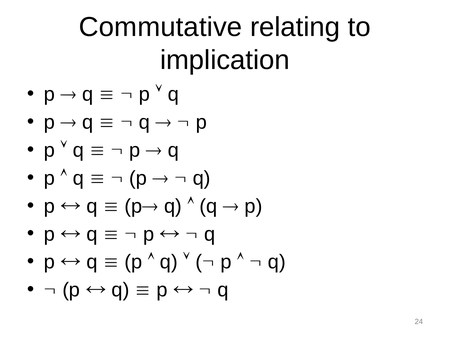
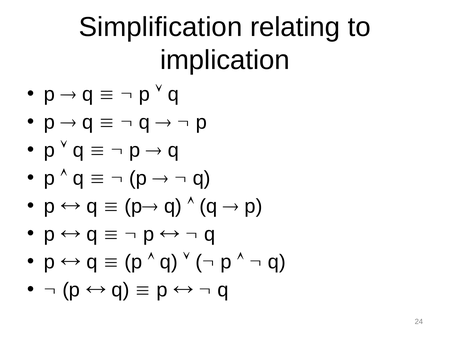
Commutative: Commutative -> Simplification
